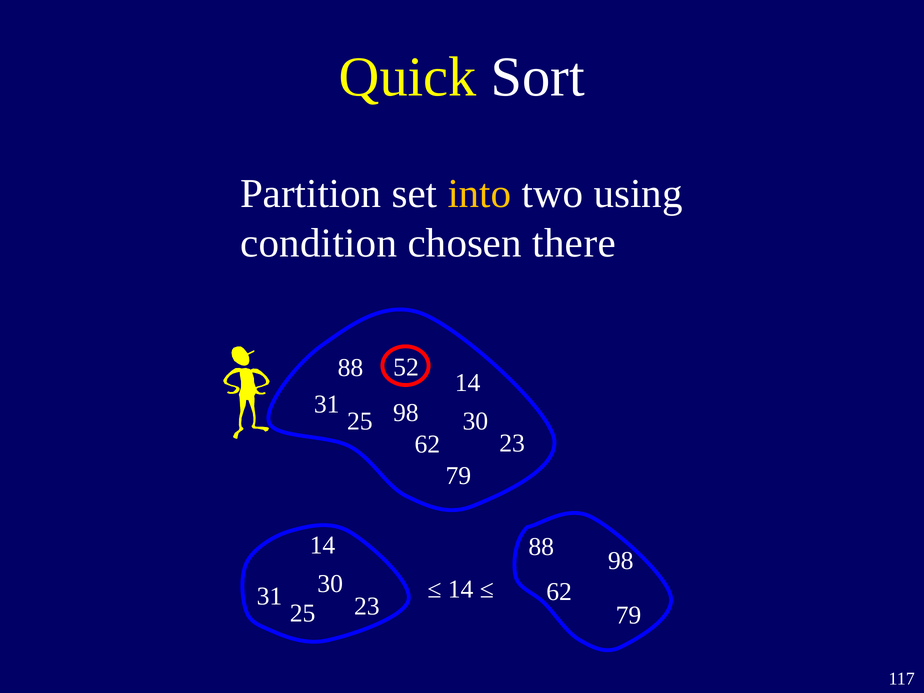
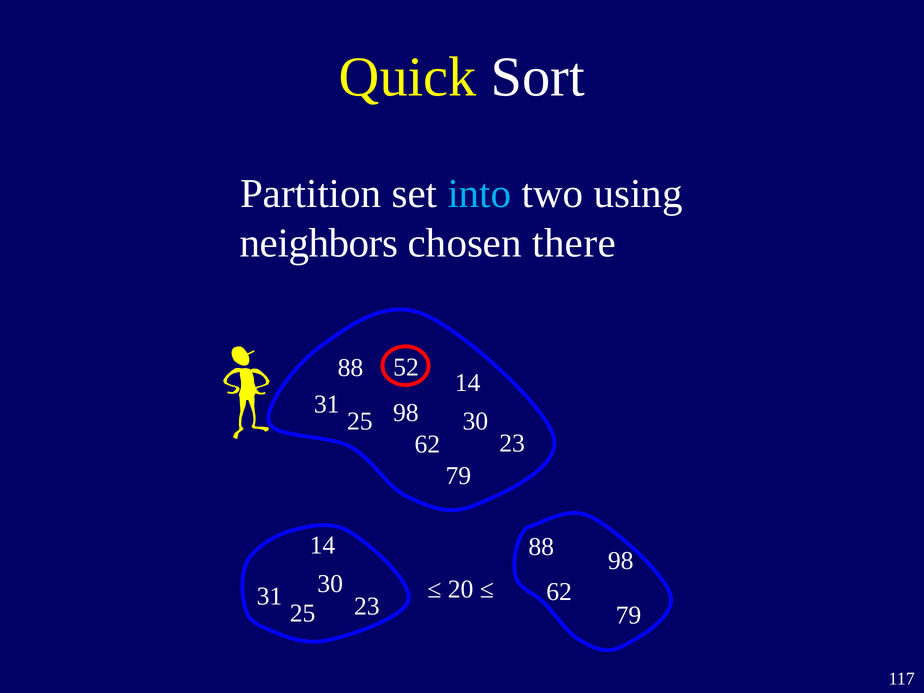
into colour: yellow -> light blue
condition: condition -> neighbors
14 at (461, 589): 14 -> 20
